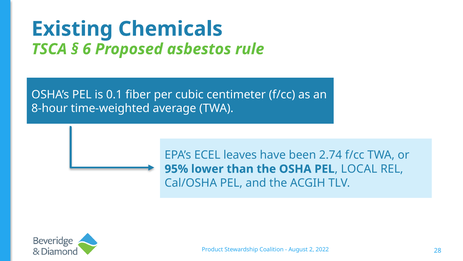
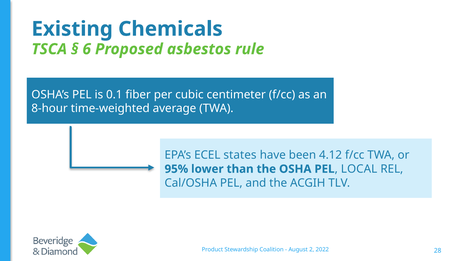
leaves: leaves -> states
2.74: 2.74 -> 4.12
